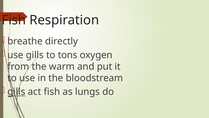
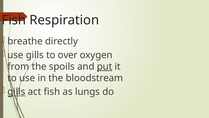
tons: tons -> over
warm: warm -> spoils
put underline: none -> present
